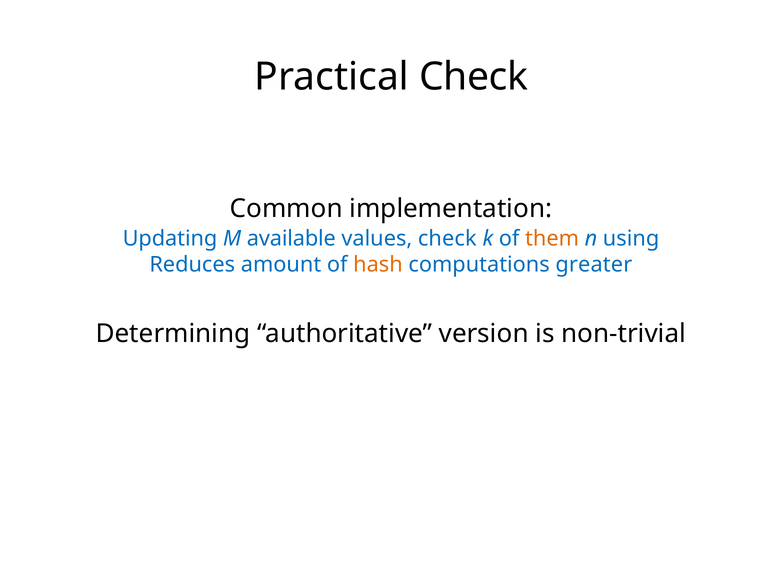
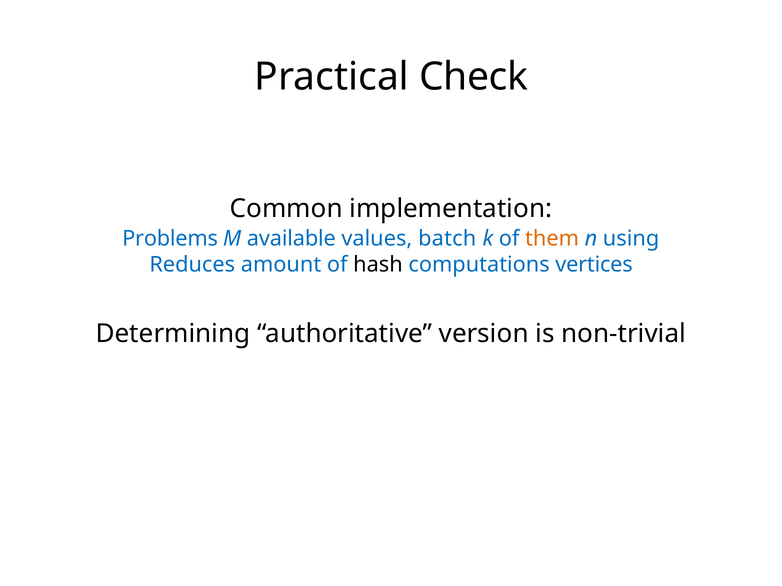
Updating: Updating -> Problems
values check: check -> batch
hash colour: orange -> black
greater: greater -> vertices
